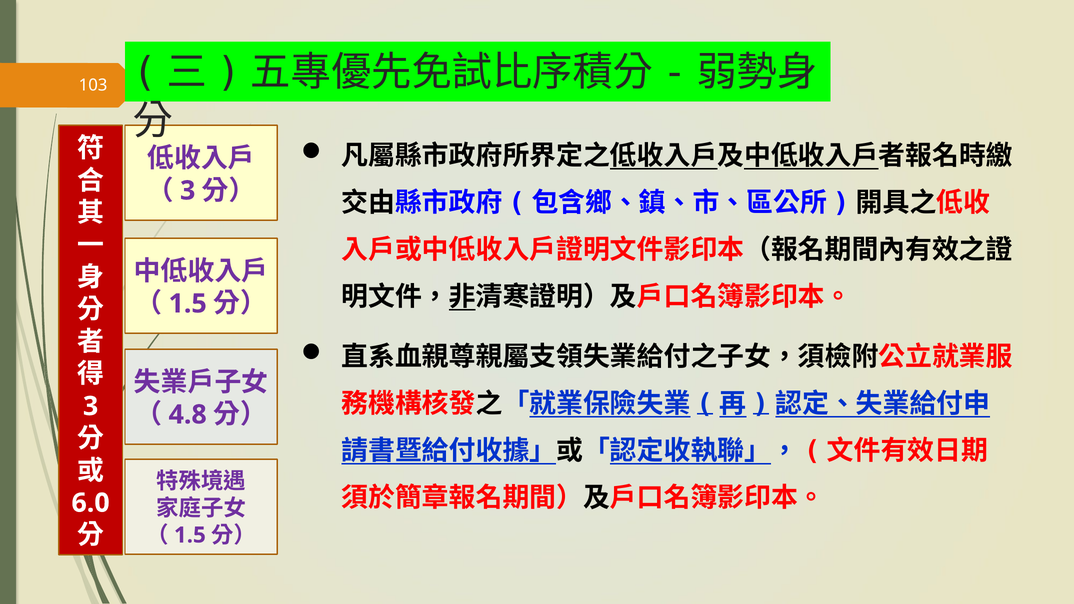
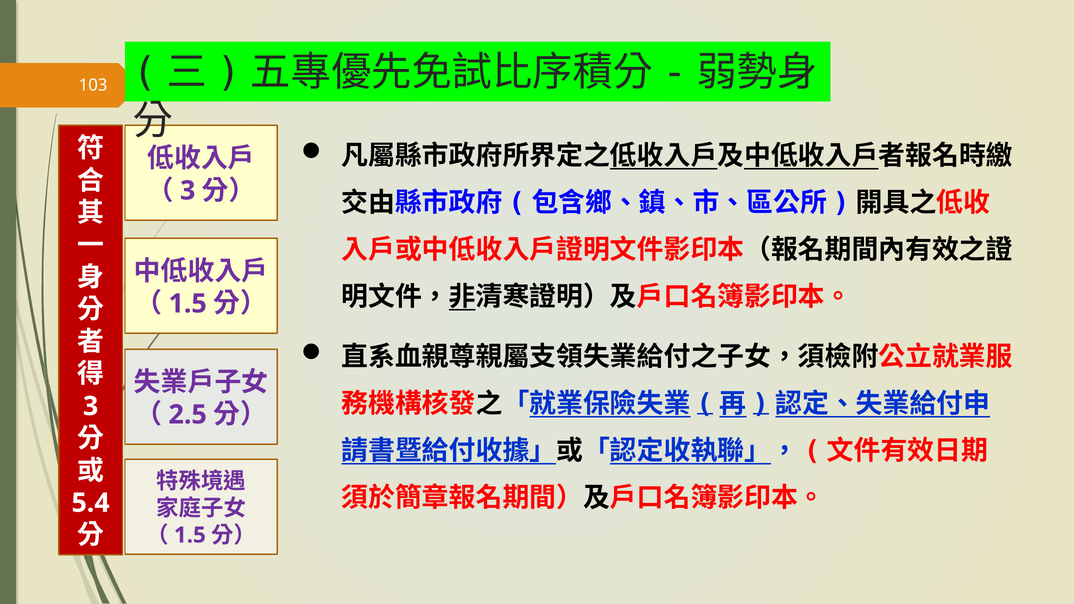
4.8: 4.8 -> 2.5
6.0: 6.0 -> 5.4
